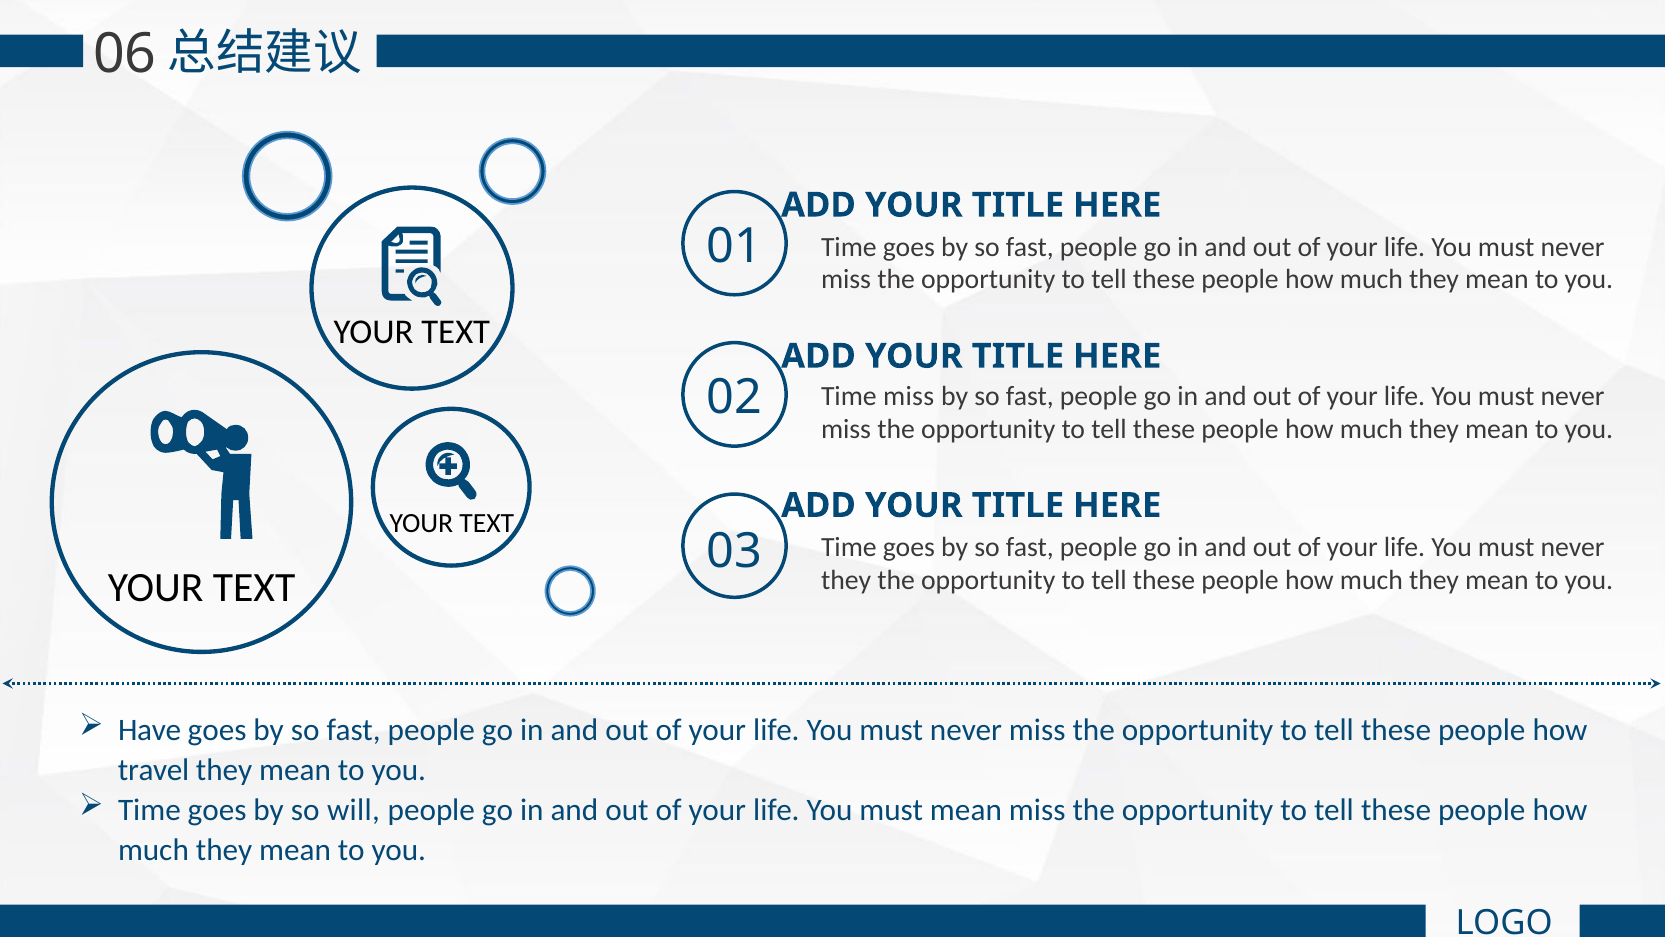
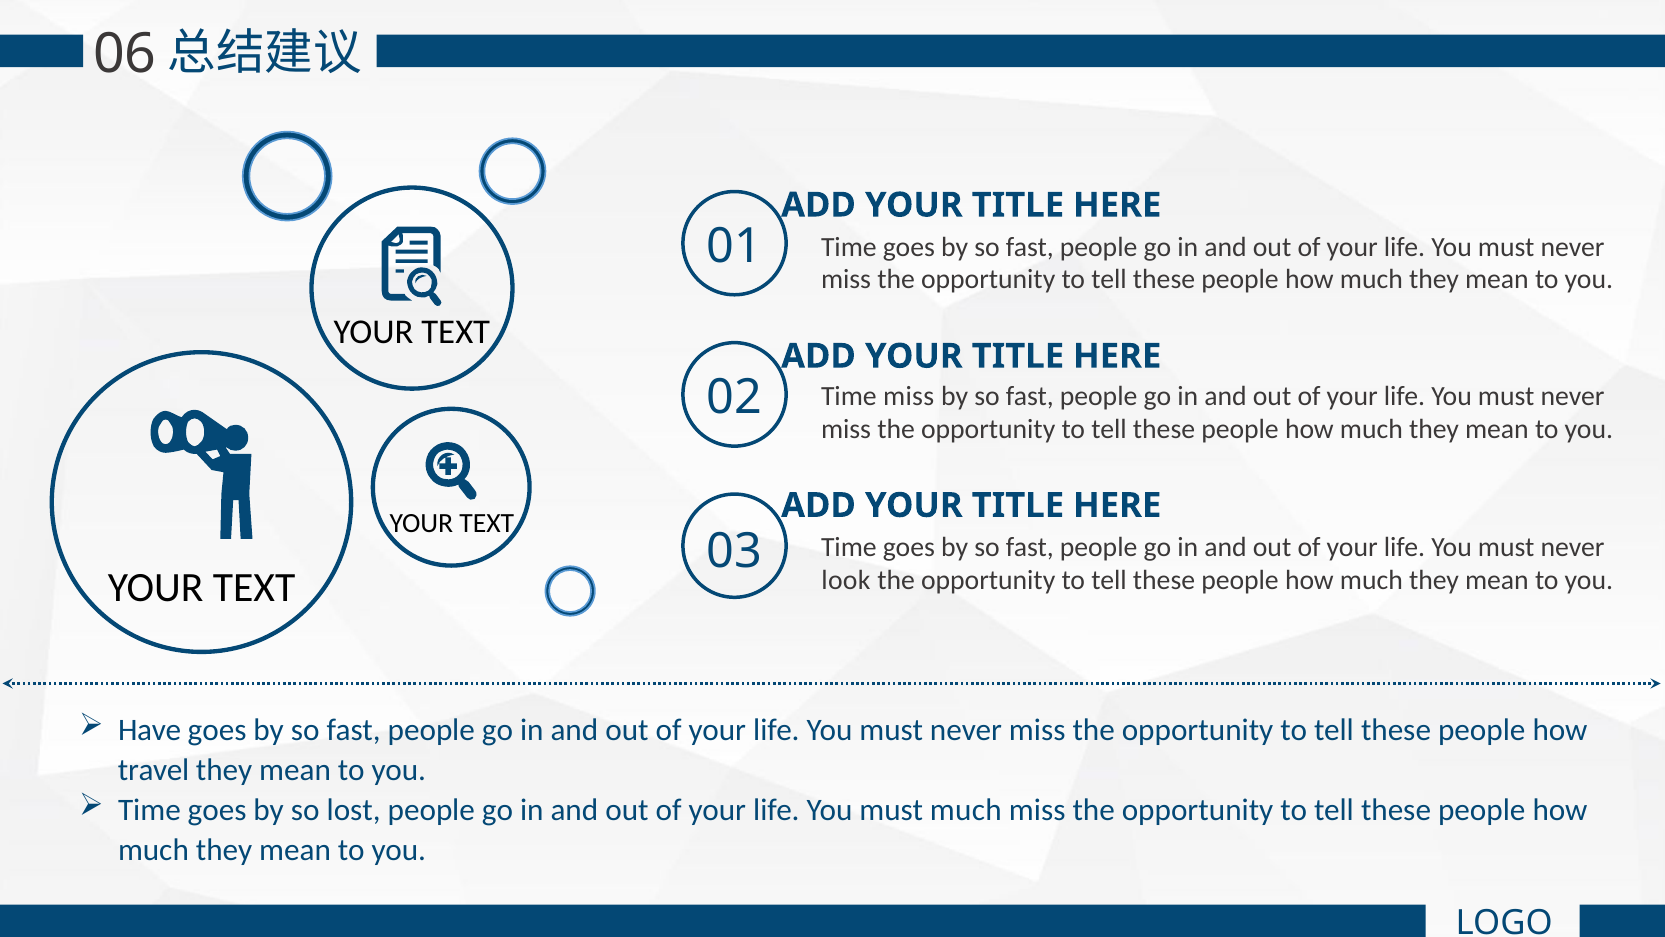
they at (846, 580): they -> look
will: will -> lost
must mean: mean -> much
